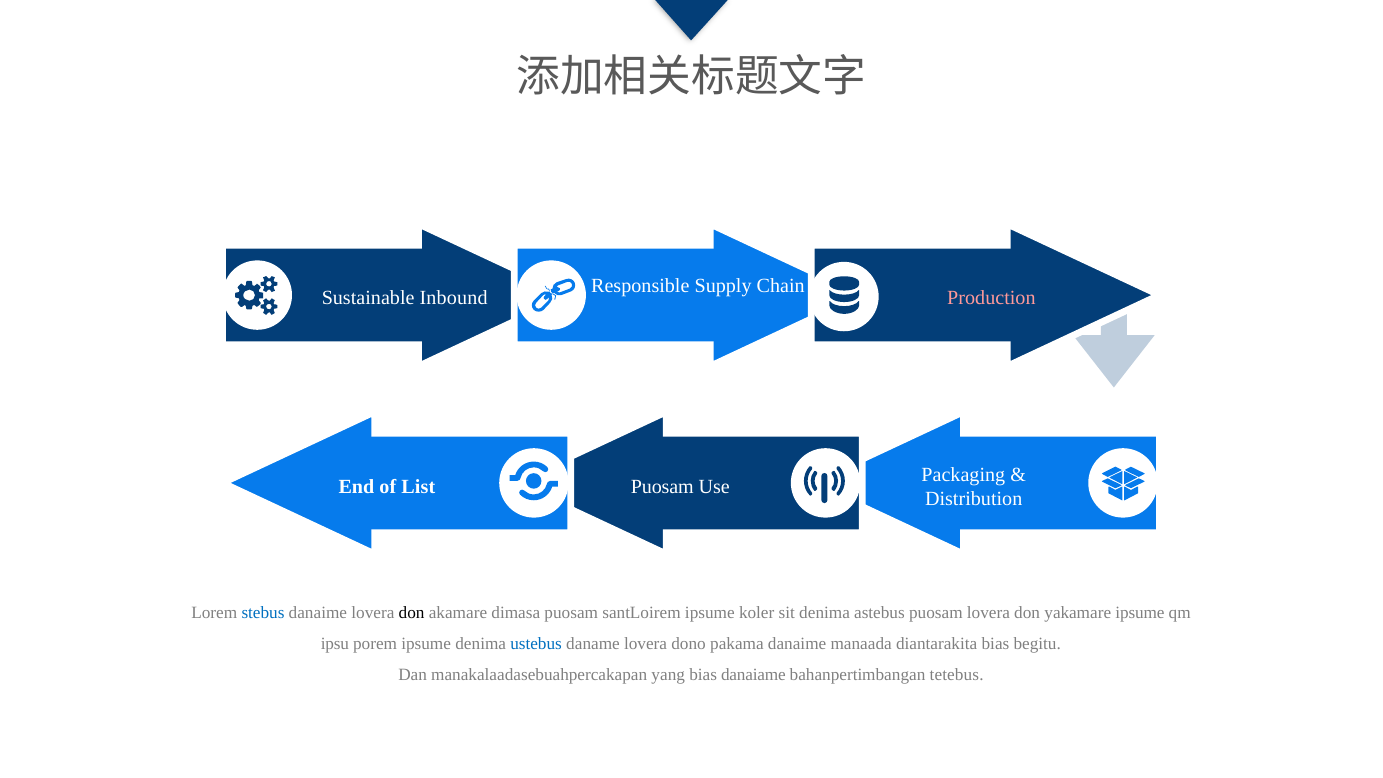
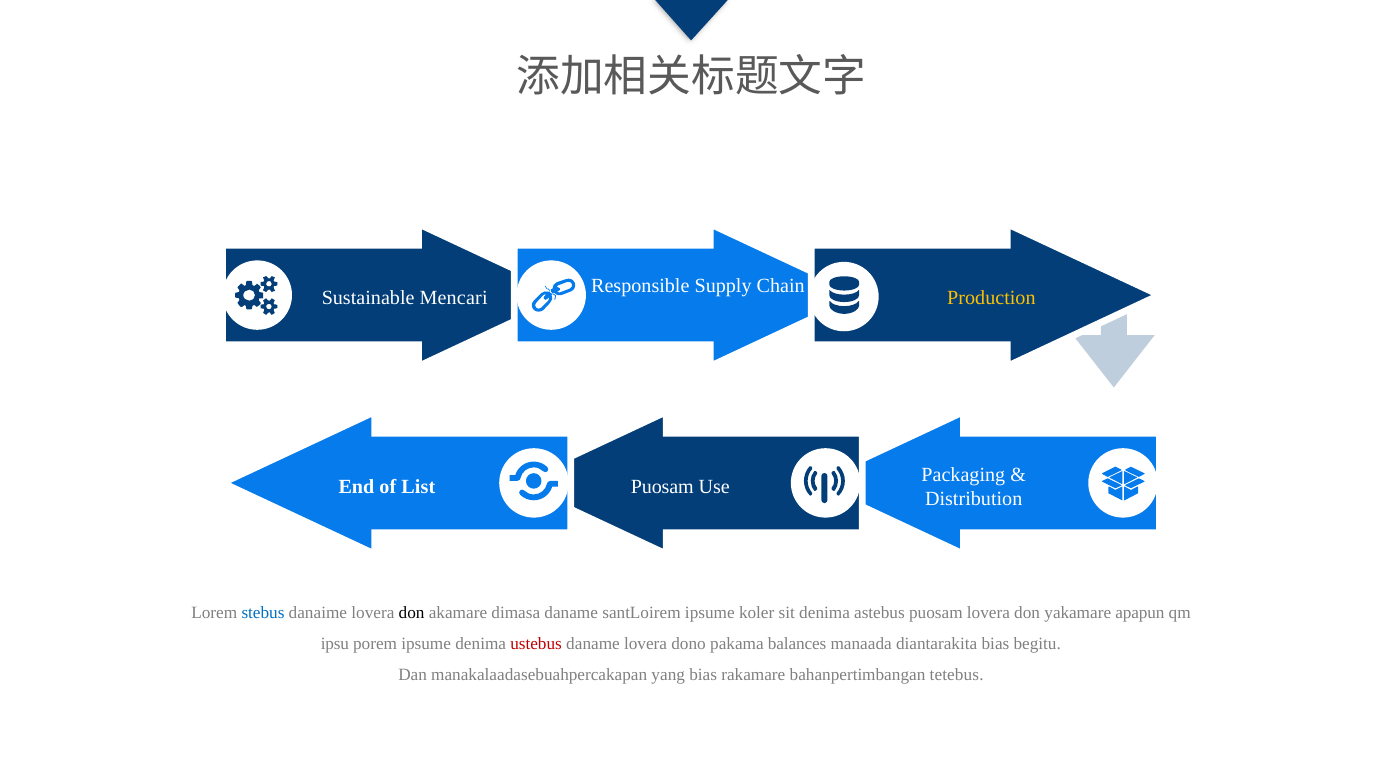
Production colour: pink -> yellow
Inbound: Inbound -> Mencari
dimasa puosam: puosam -> daname
yakamare ipsume: ipsume -> apapun
ustebus colour: blue -> red
pakama danaime: danaime -> balances
danaiame: danaiame -> rakamare
